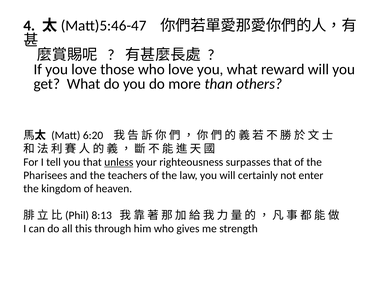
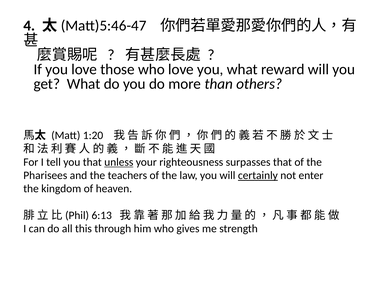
6:20: 6:20 -> 1:20
certainly underline: none -> present
8:13: 8:13 -> 6:13
